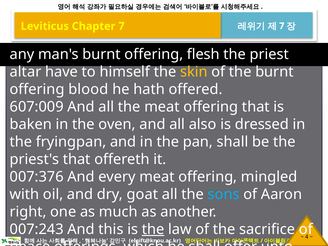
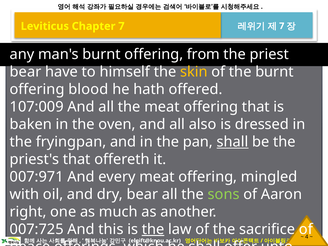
flesh: flesh -> from
altar at (25, 72): altar -> bear
607:009: 607:009 -> 107:009
shall at (233, 142) underline: none -> present
007:376: 007:376 -> 007:971
dry goat: goat -> bear
sons colour: light blue -> light green
007:243: 007:243 -> 007:725
